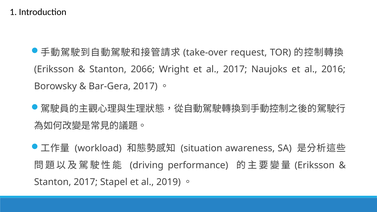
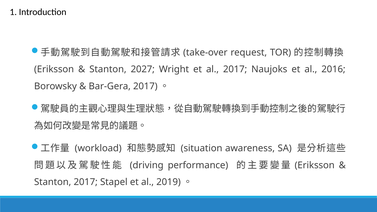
2066: 2066 -> 2027
